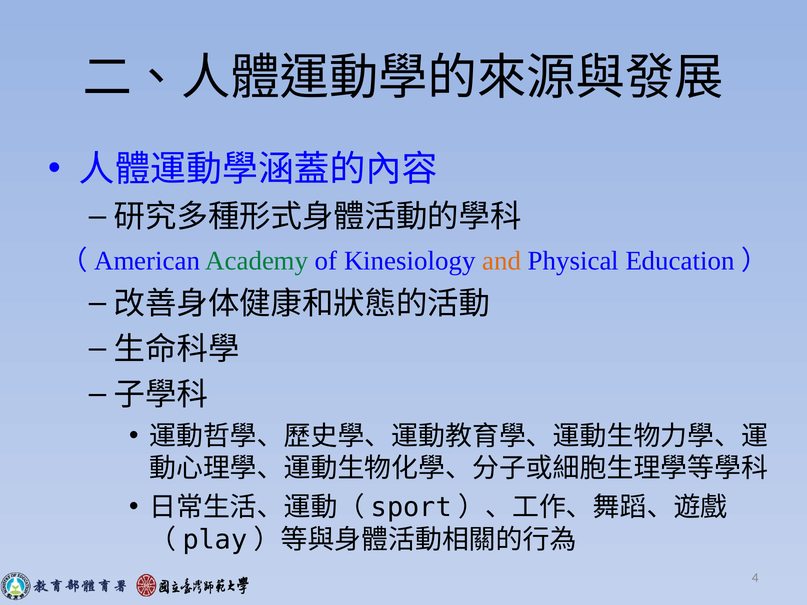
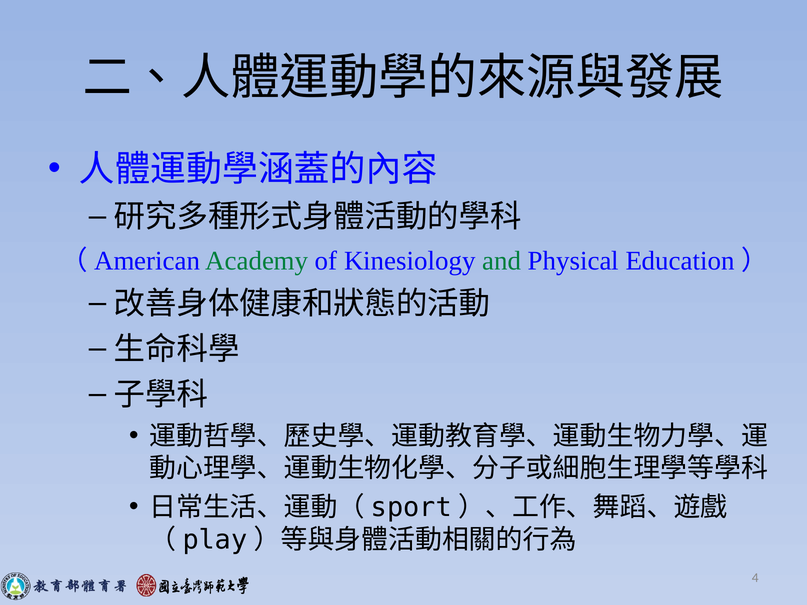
and colour: orange -> green
